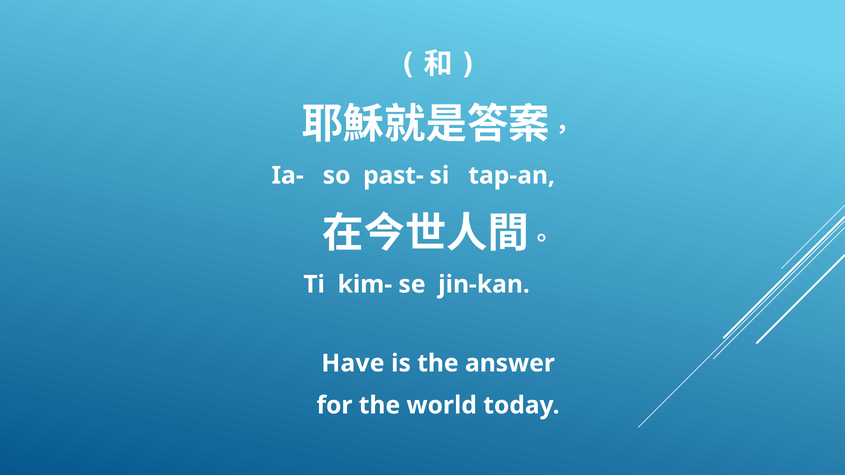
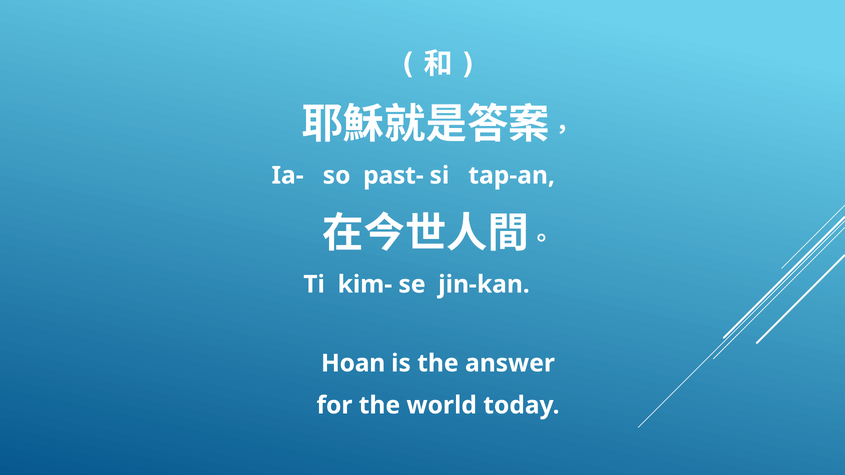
Have: Have -> Hoan
